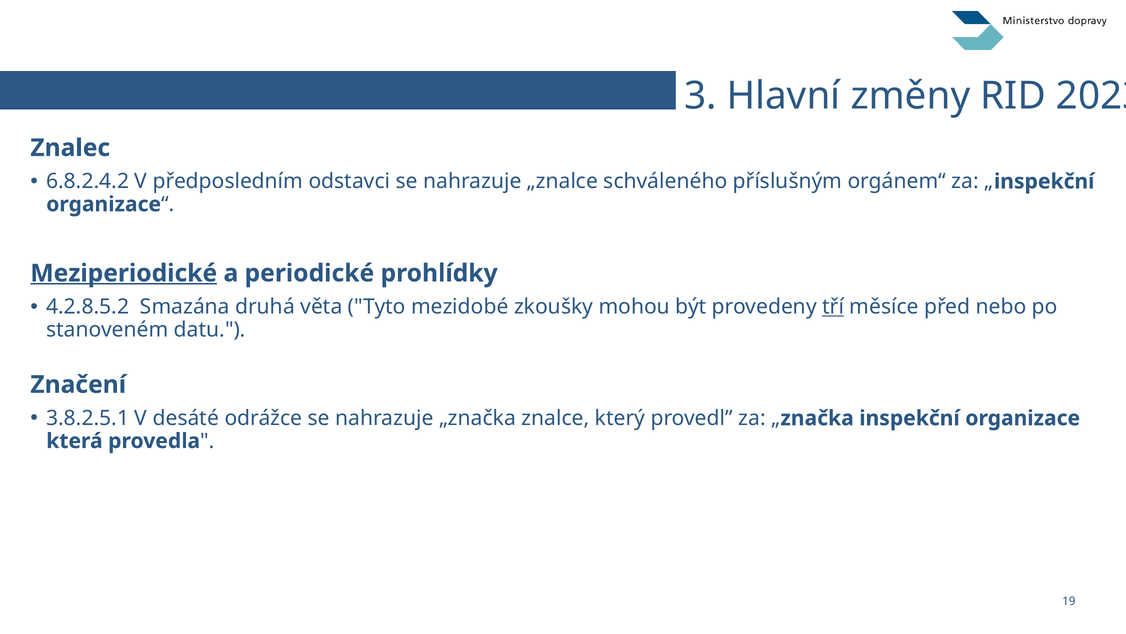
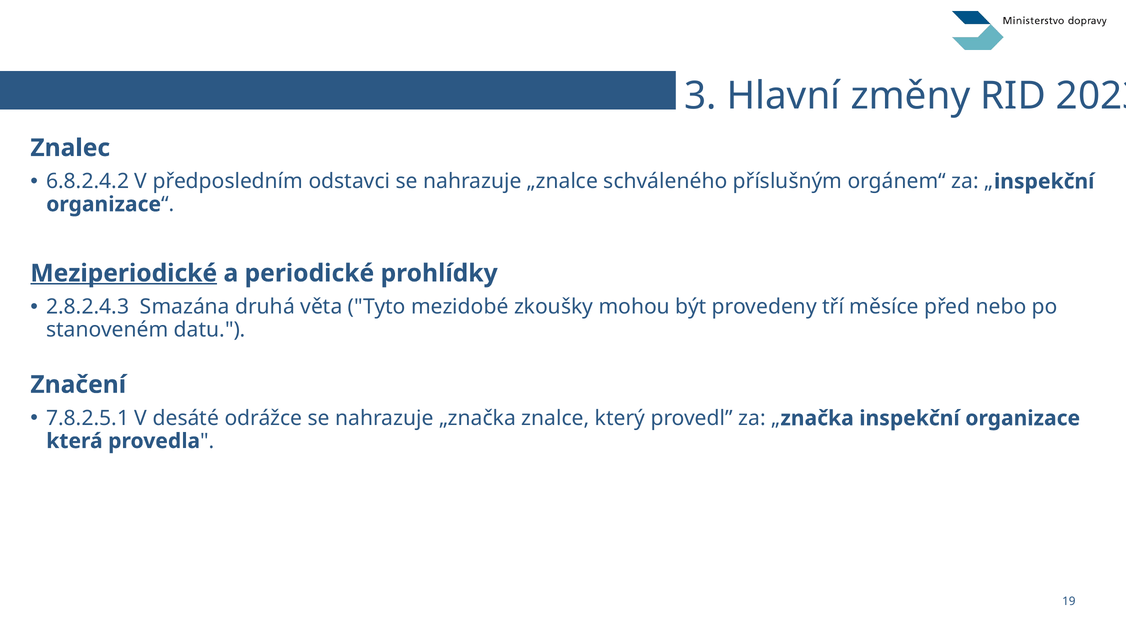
4.2.8.5.2: 4.2.8.5.2 -> 2.8.2.4.3
tří underline: present -> none
3.8.2.5.1: 3.8.2.5.1 -> 7.8.2.5.1
